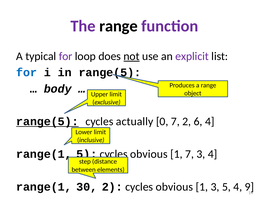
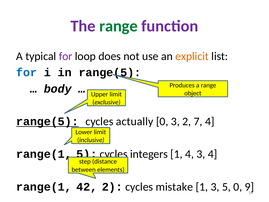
range at (119, 26) colour: black -> green
not underline: present -> none
explicit colour: purple -> orange
0 7: 7 -> 3
6: 6 -> 7
obvious at (149, 154): obvious -> integers
1 7: 7 -> 4
30: 30 -> 42
2 cycles obvious: obvious -> mistake
5 4: 4 -> 0
